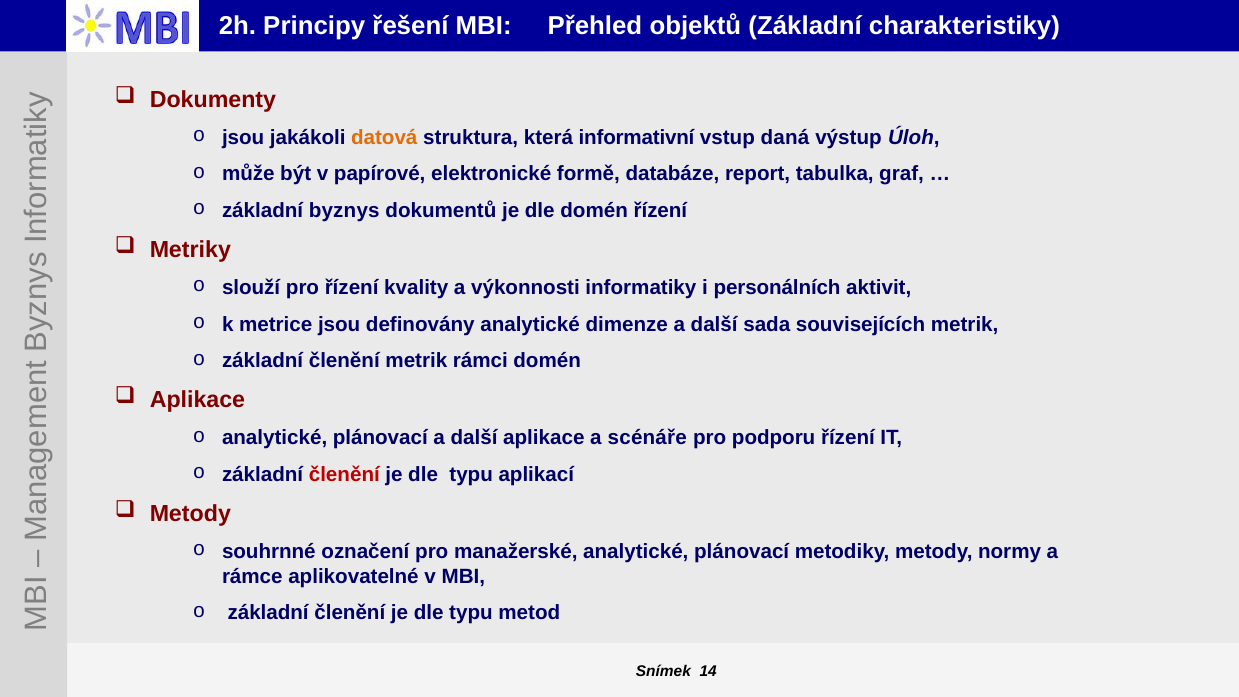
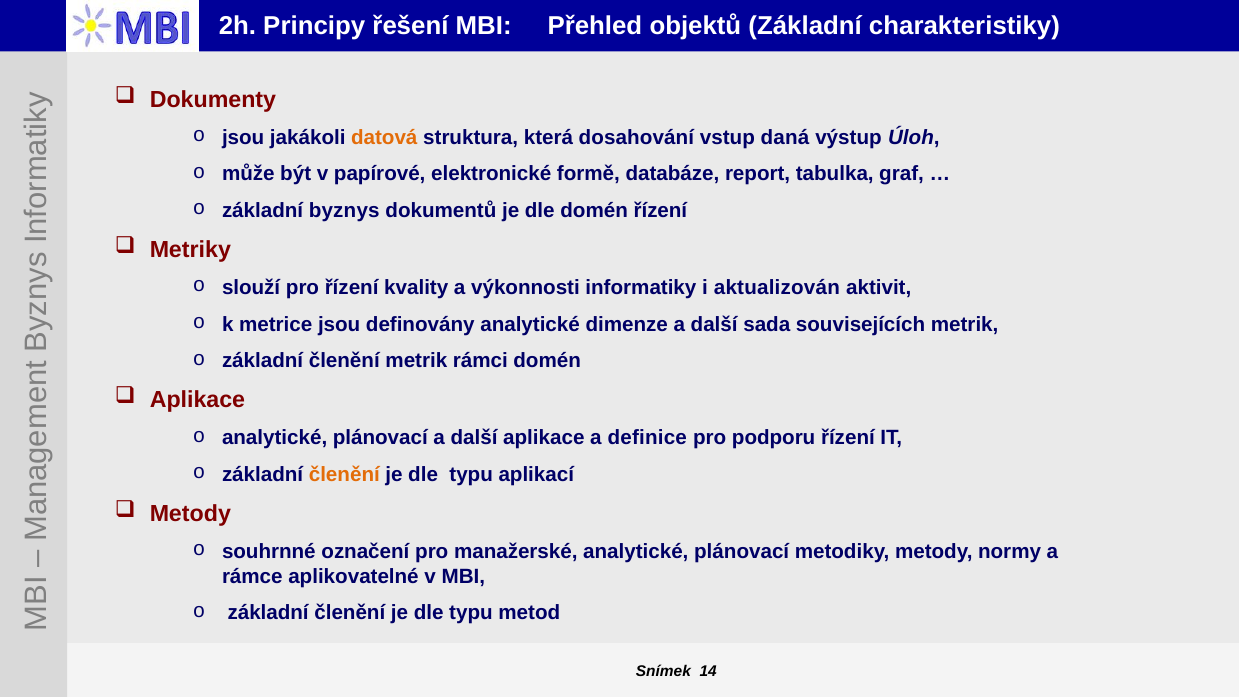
informativní: informativní -> dosahování
personálních: personálních -> aktualizován
scénáře: scénáře -> definice
členění at (344, 475) colour: red -> orange
